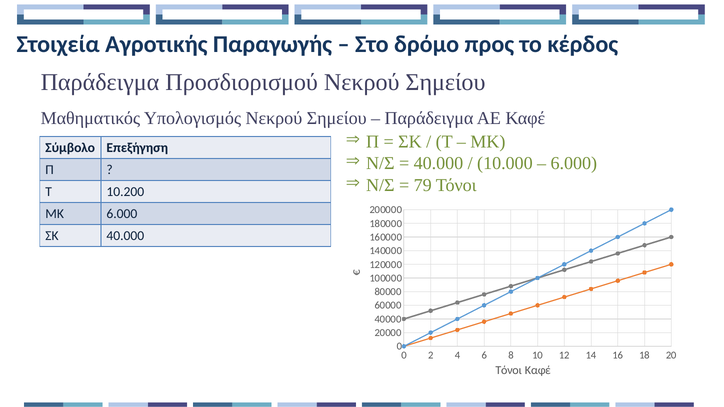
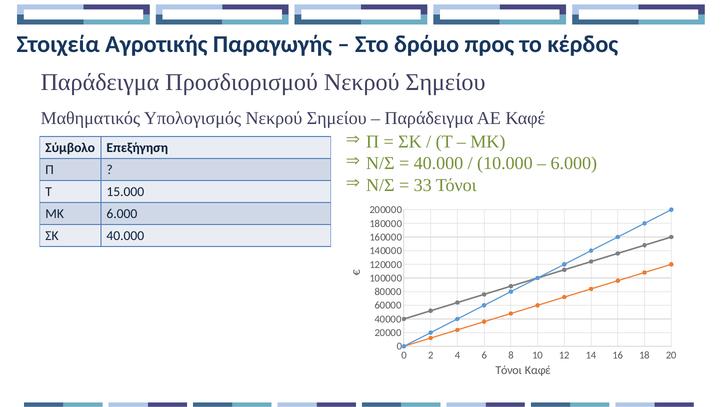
79: 79 -> 33
10.200: 10.200 -> 15.000
